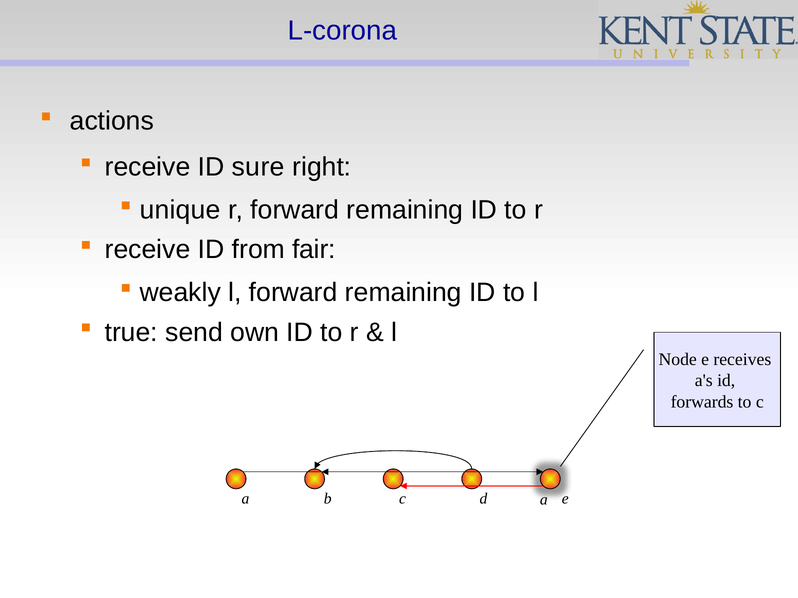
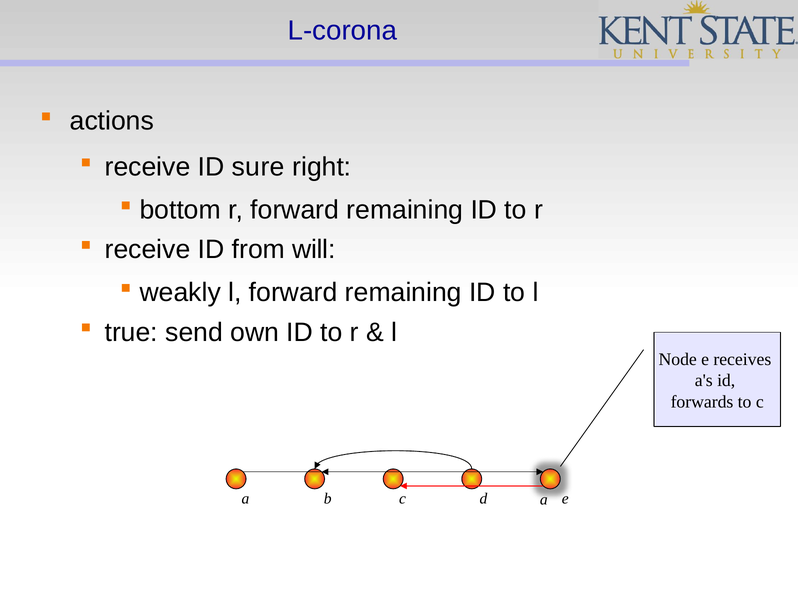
unique: unique -> bottom
fair: fair -> will
